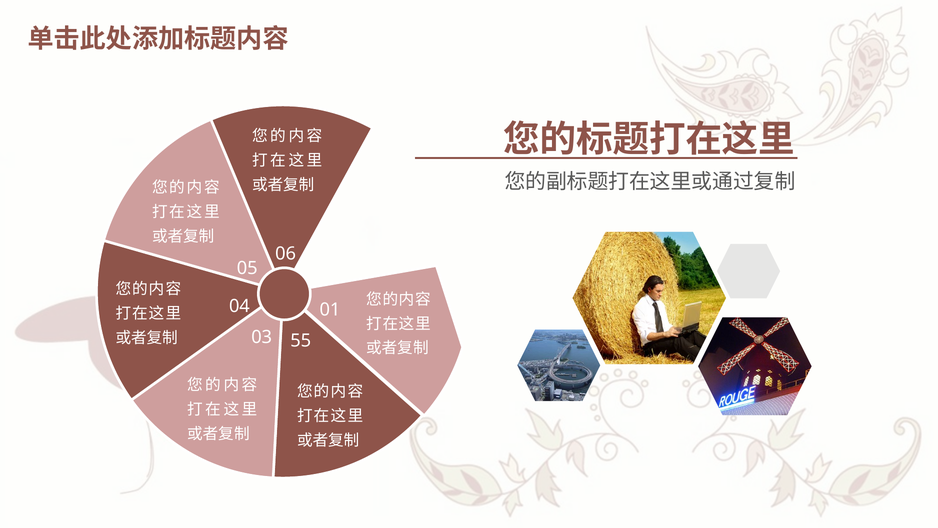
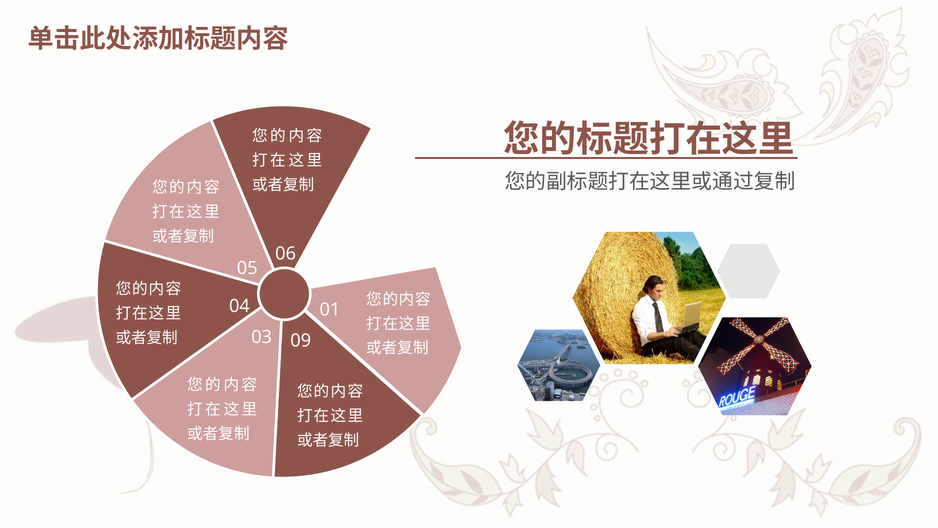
55: 55 -> 09
